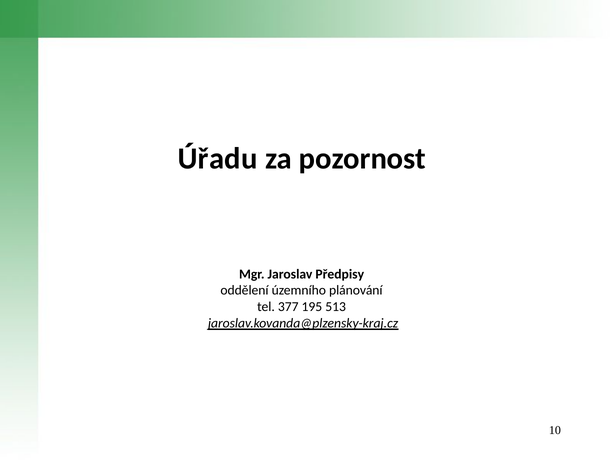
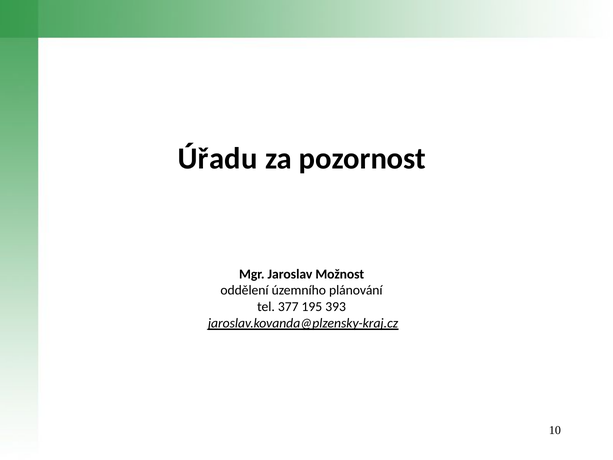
Předpisy: Předpisy -> Možnost
513: 513 -> 393
